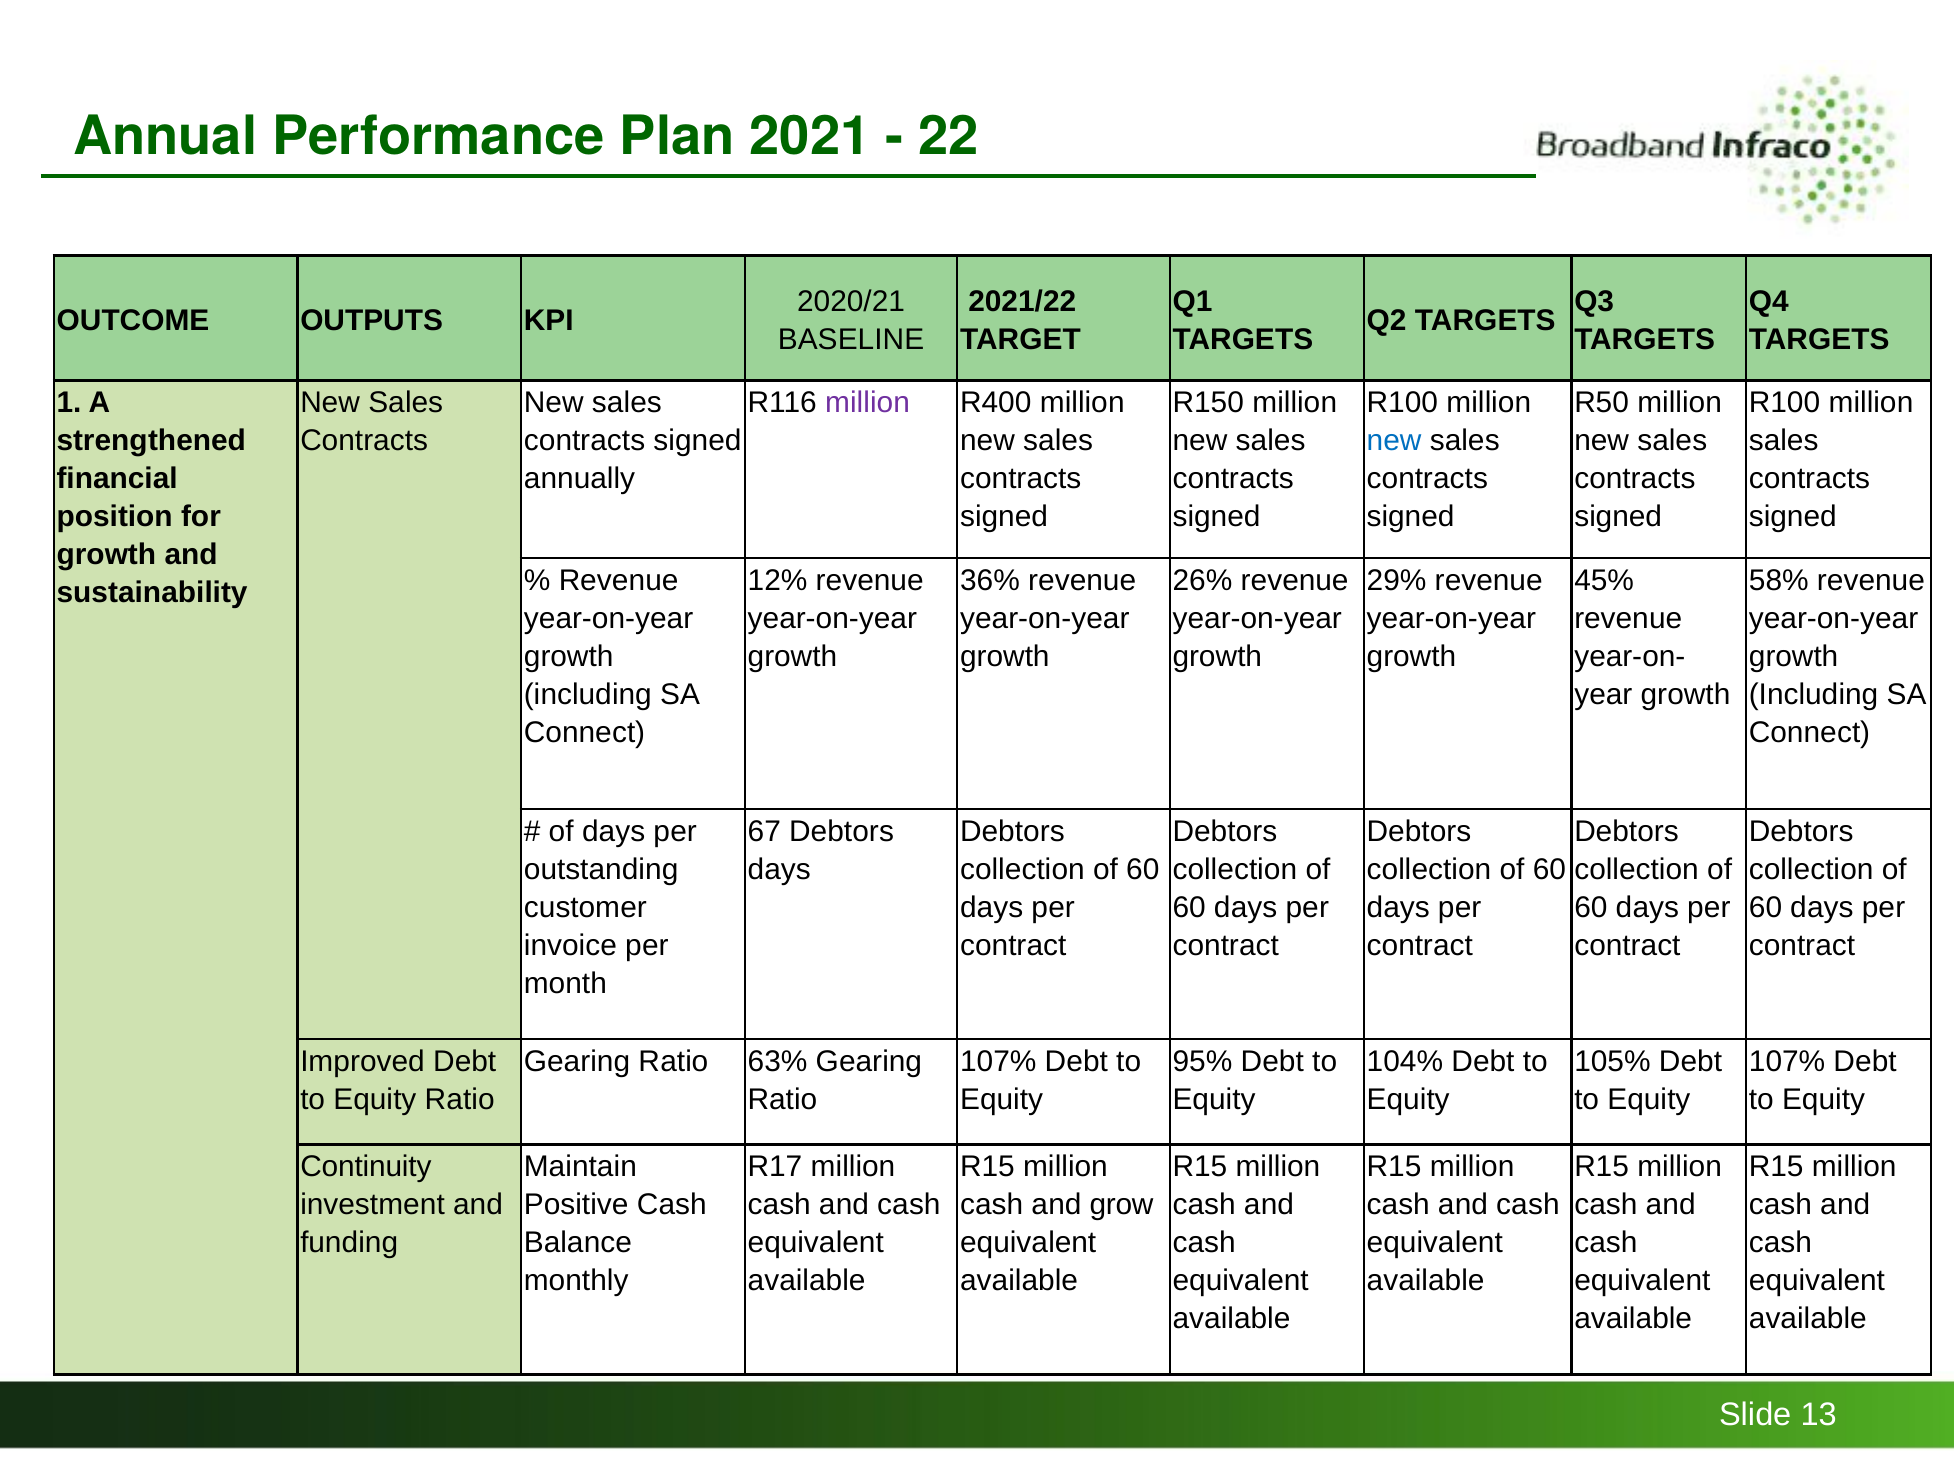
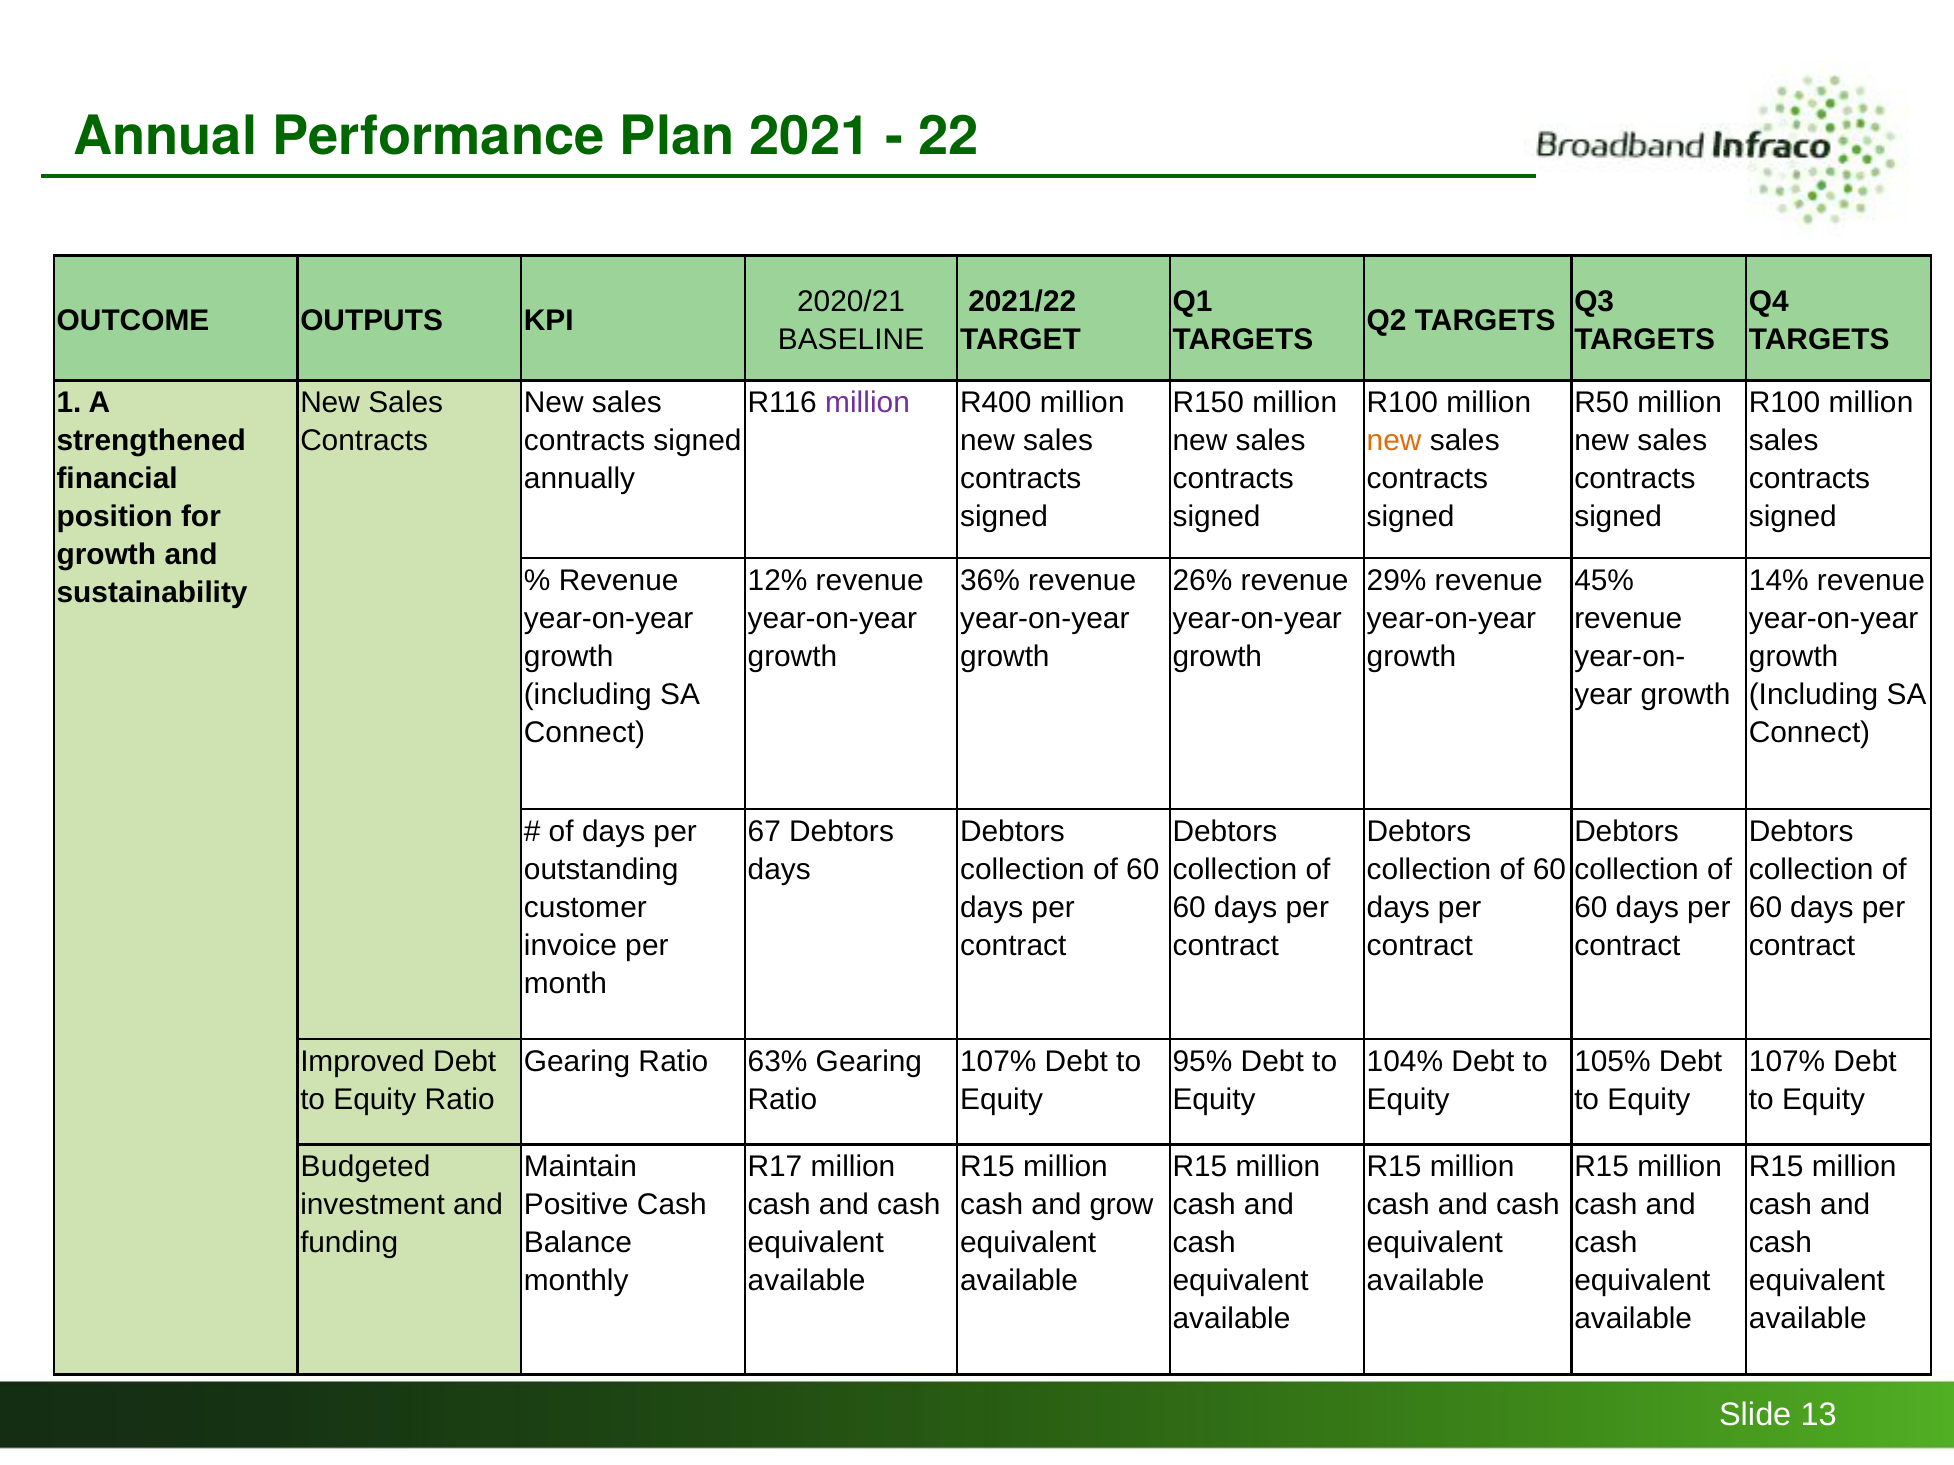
new at (1394, 441) colour: blue -> orange
58%: 58% -> 14%
Continuity: Continuity -> Budgeted
